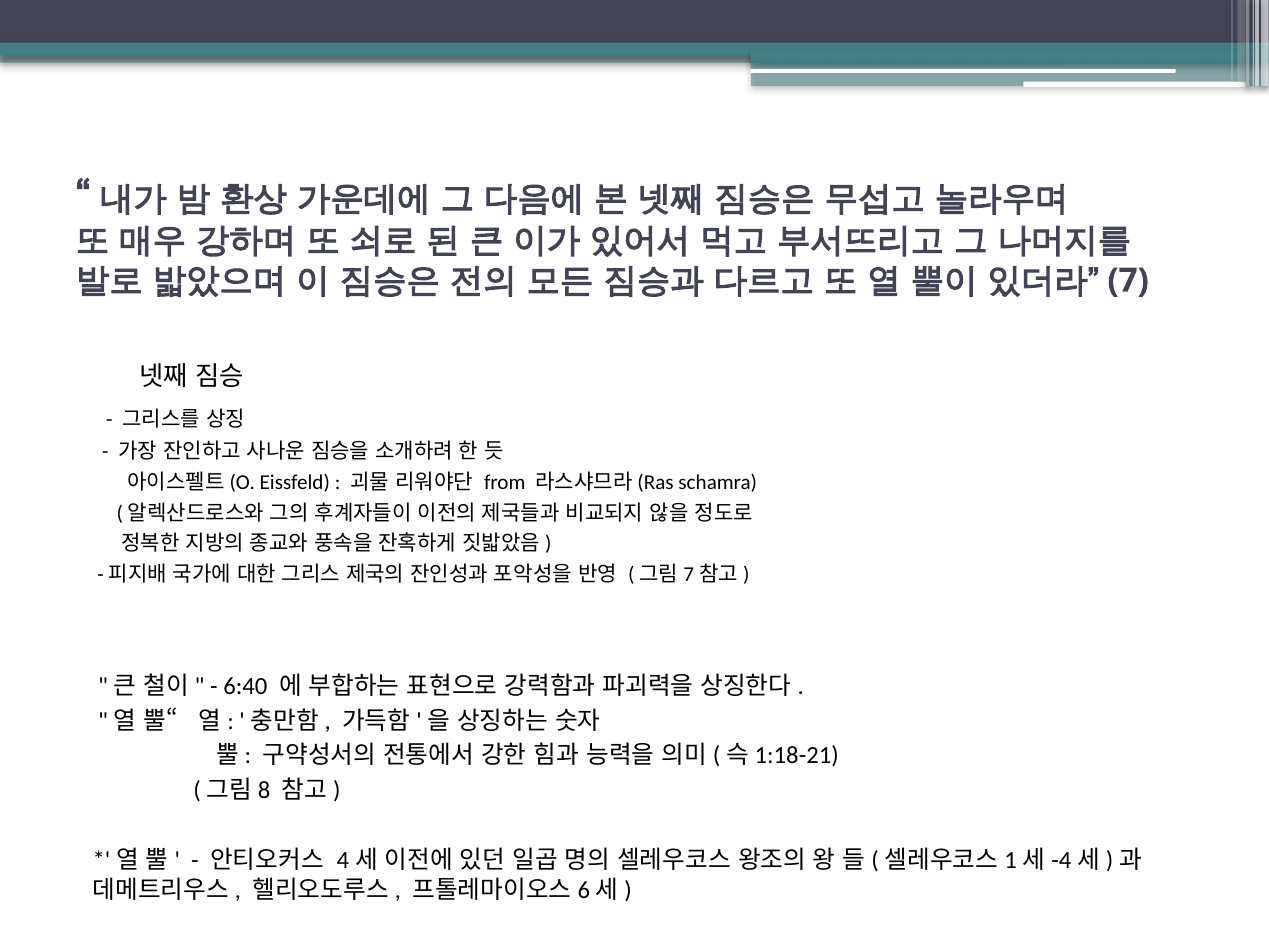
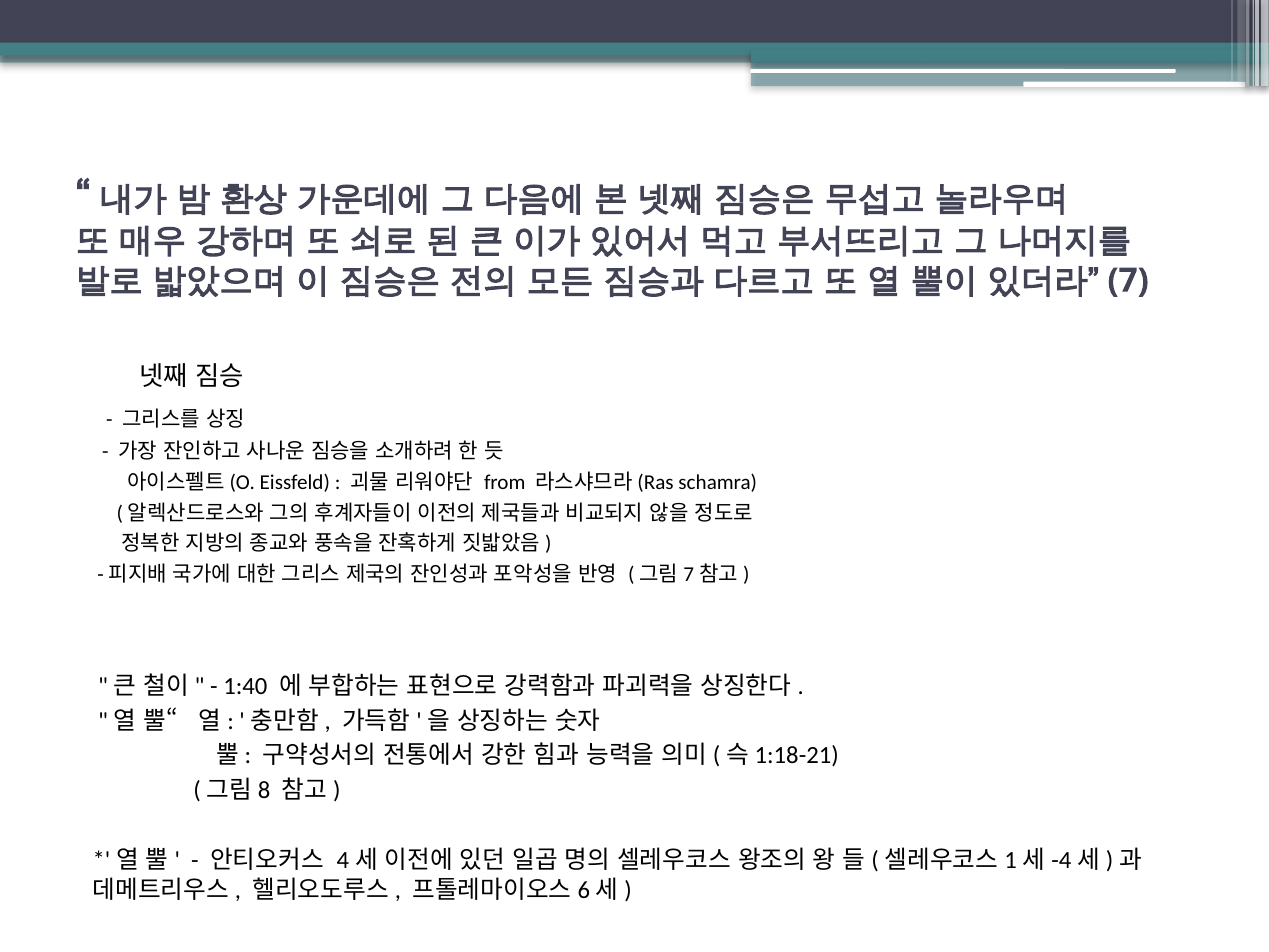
6:40: 6:40 -> 1:40
